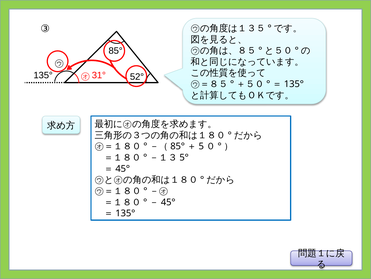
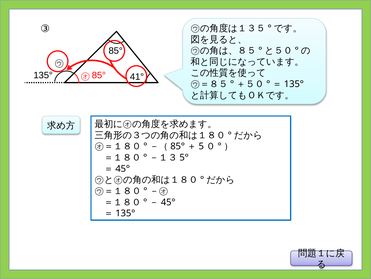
135° 31°: 31° -> 85°
52°: 52° -> 41°
